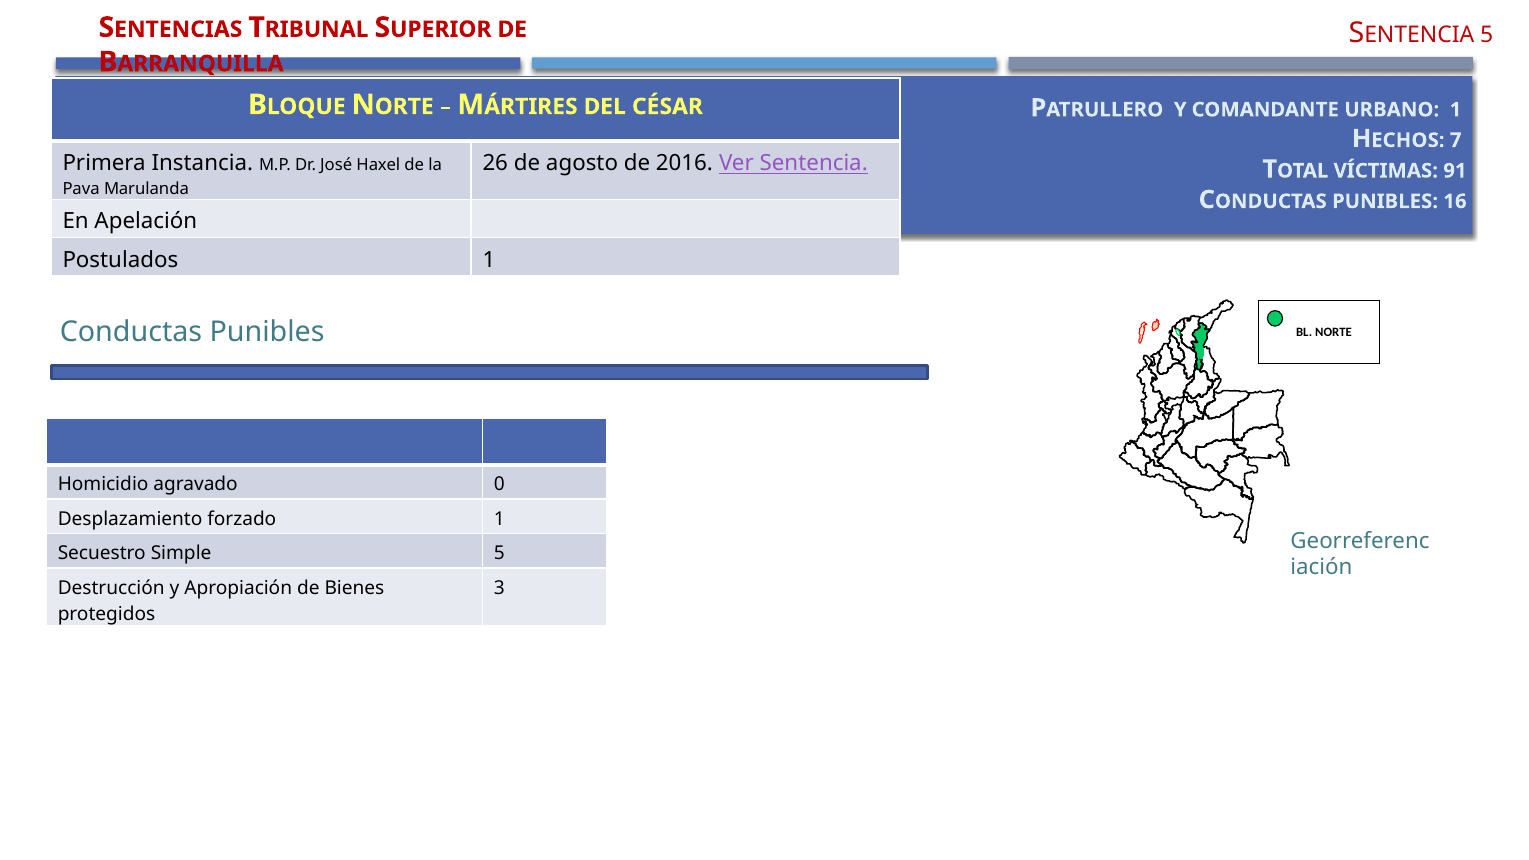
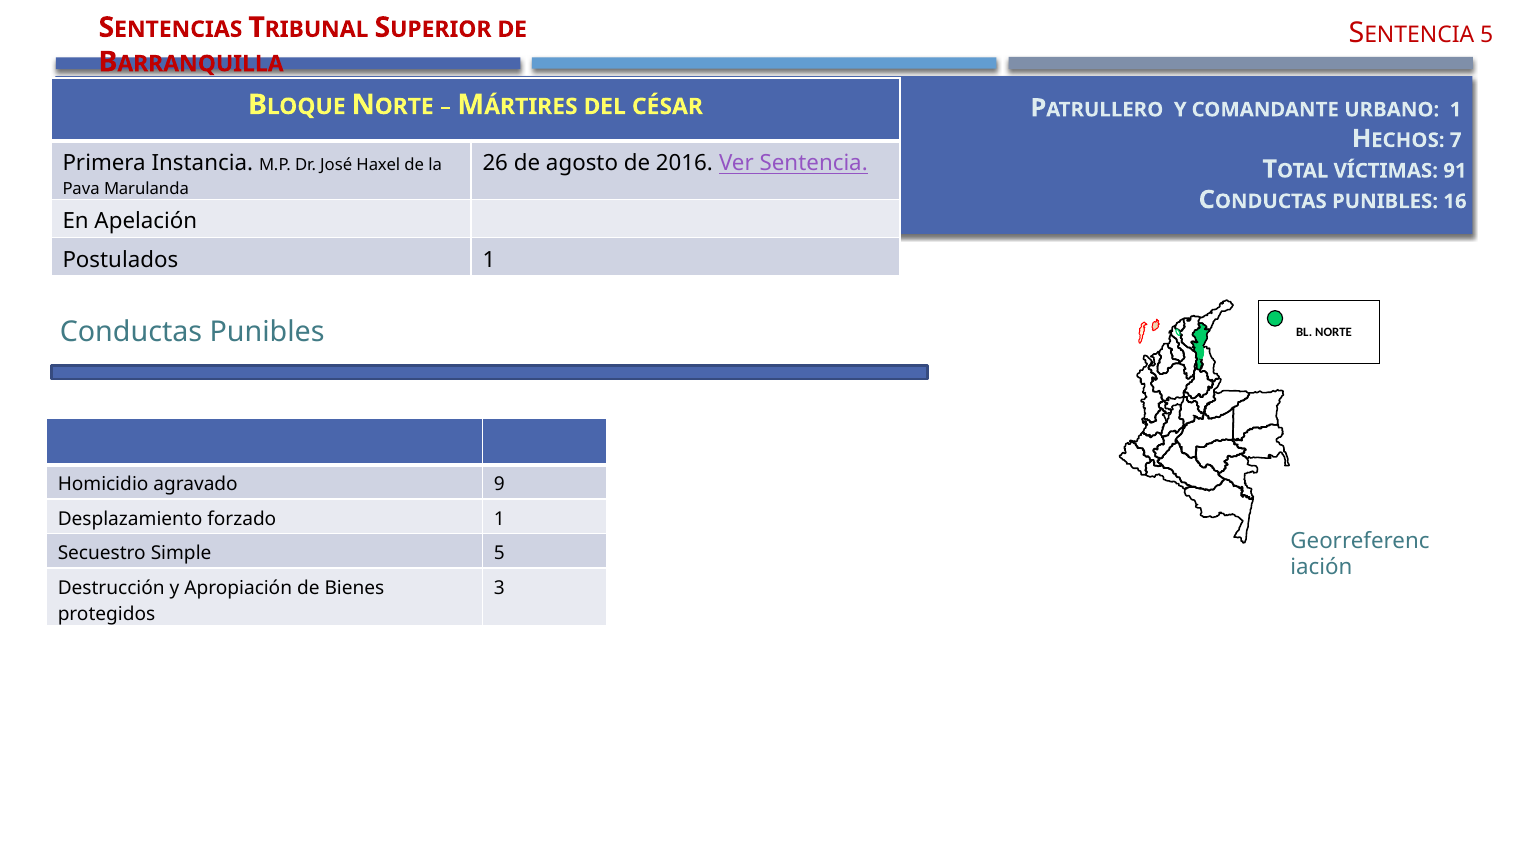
0: 0 -> 9
